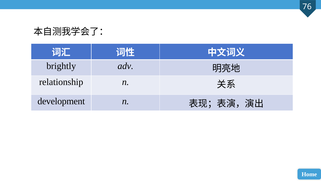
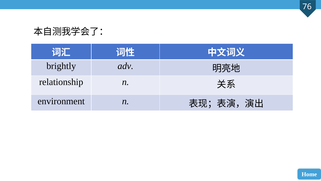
development: development -> environment
